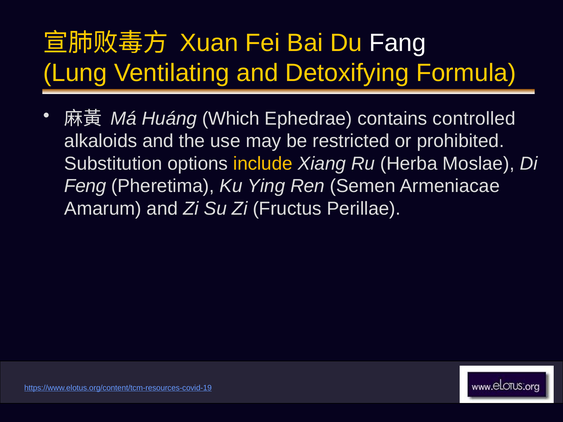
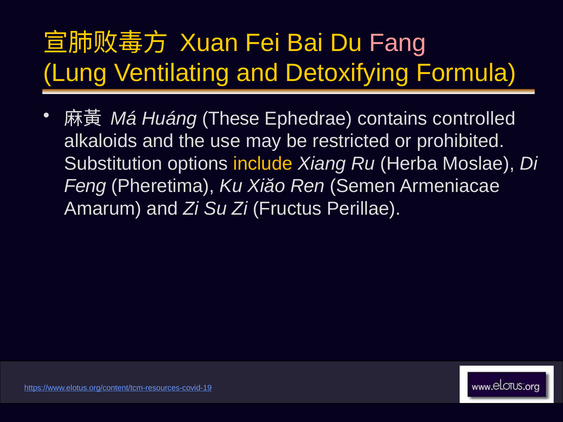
Fang colour: white -> pink
Which: Which -> These
Ying: Ying -> Xiăo
